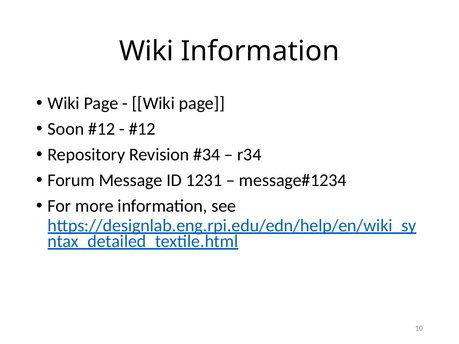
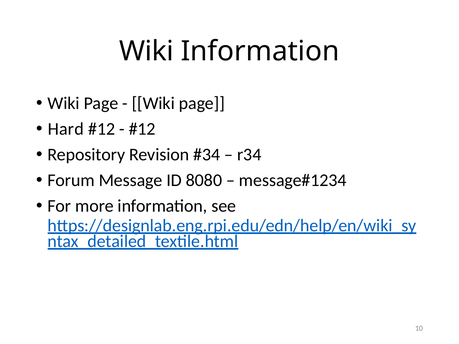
Soon: Soon -> Hard
1231: 1231 -> 8080
